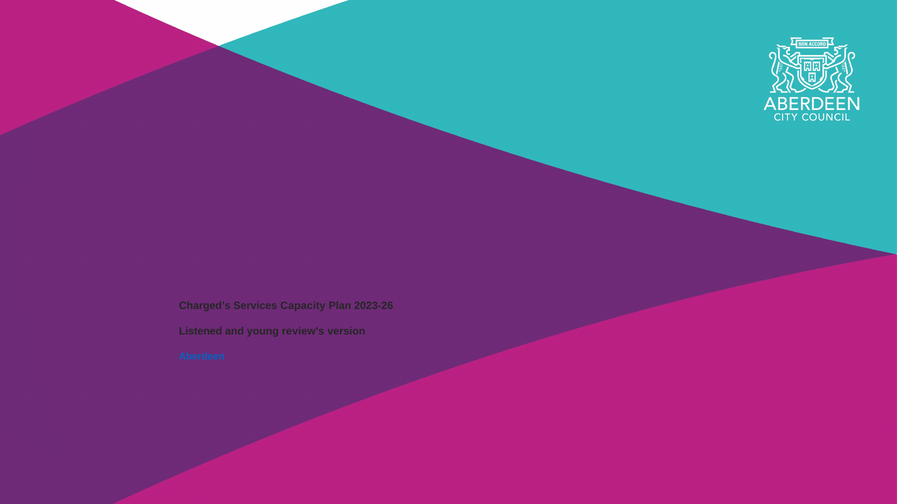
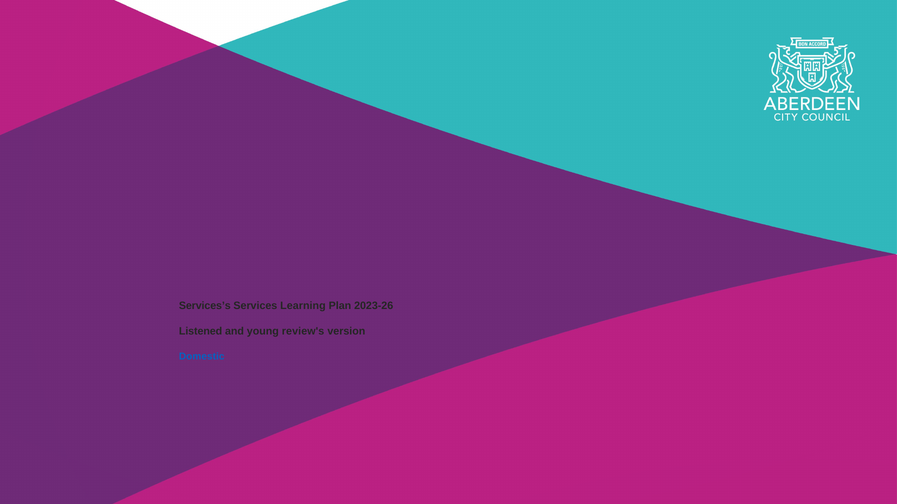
Charged’s: Charged’s -> Services’s
Capacity: Capacity -> Learning
Aberdeen: Aberdeen -> Domestic
